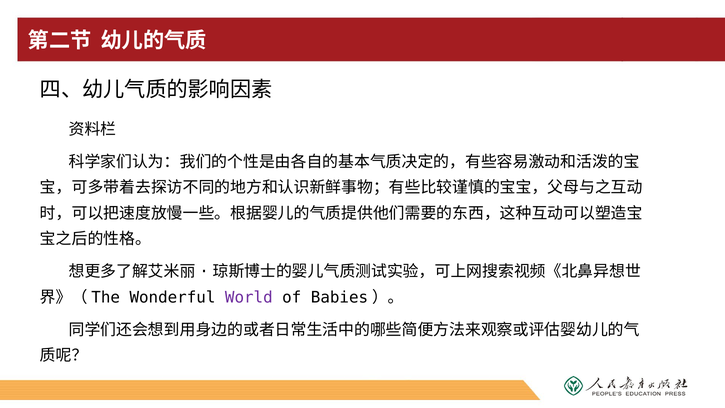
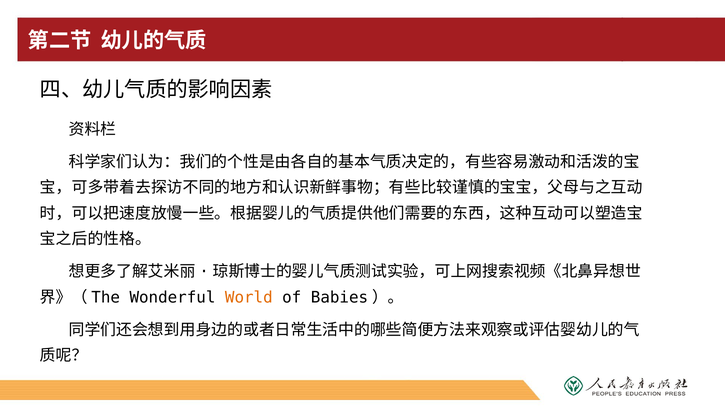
World colour: purple -> orange
